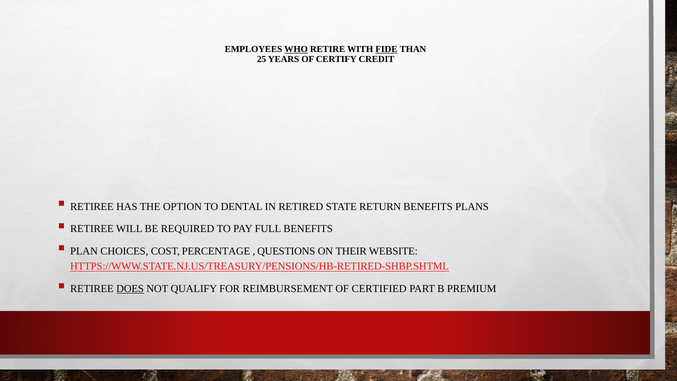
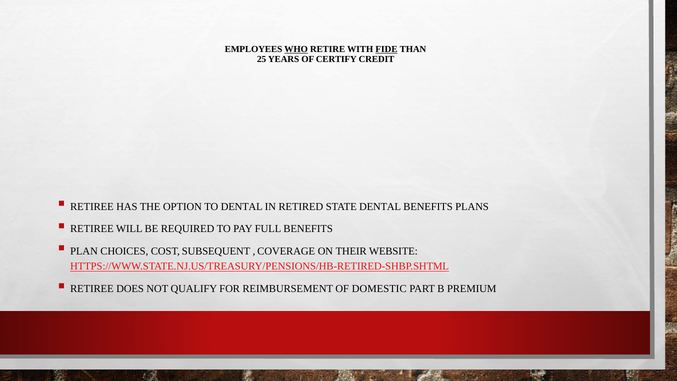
STATE RETURN: RETURN -> DENTAL
PERCENTAGE: PERCENTAGE -> SUBSEQUENT
QUESTIONS: QUESTIONS -> COVERAGE
DOES underline: present -> none
CERTIFIED: CERTIFIED -> DOMESTIC
